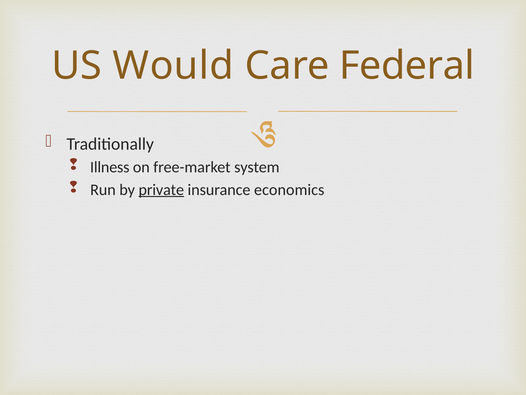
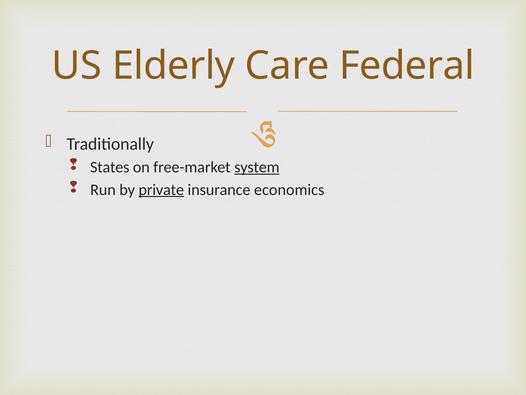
Would: Would -> Elderly
Illness: Illness -> States
system underline: none -> present
